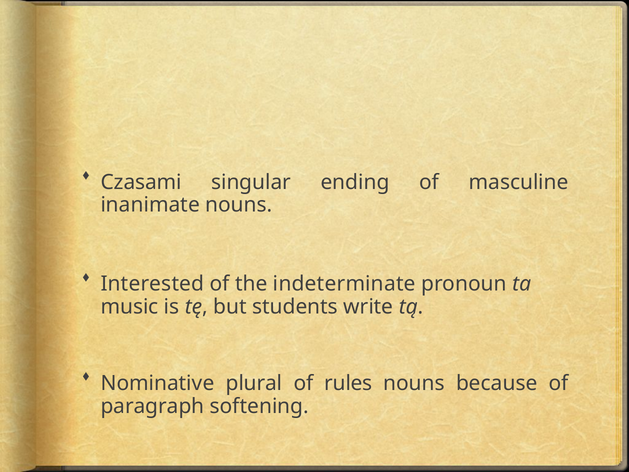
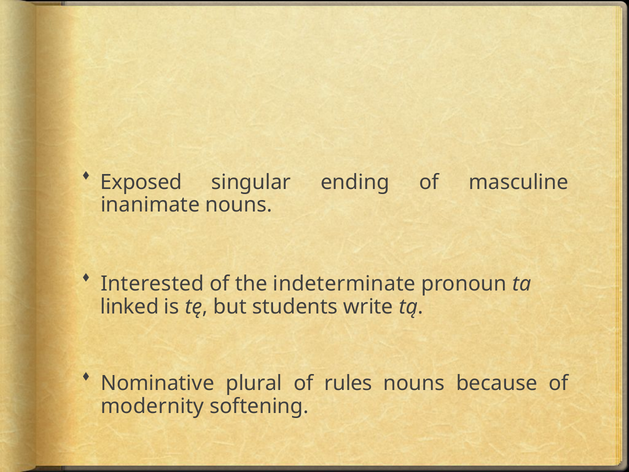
Czasami: Czasami -> Exposed
music: music -> linked
paragraph: paragraph -> modernity
